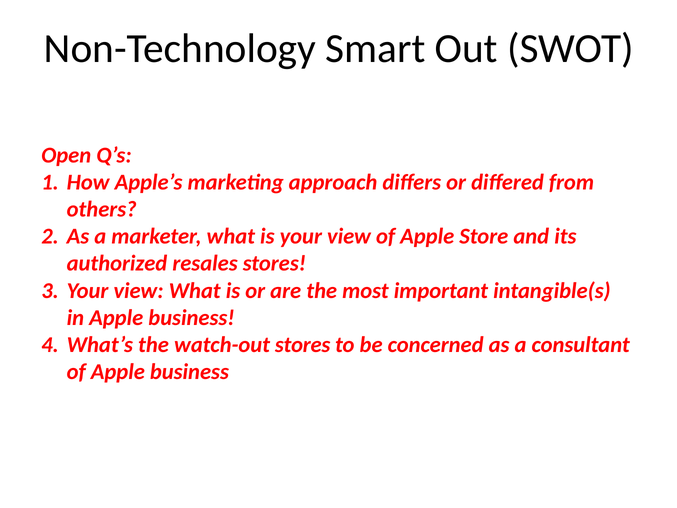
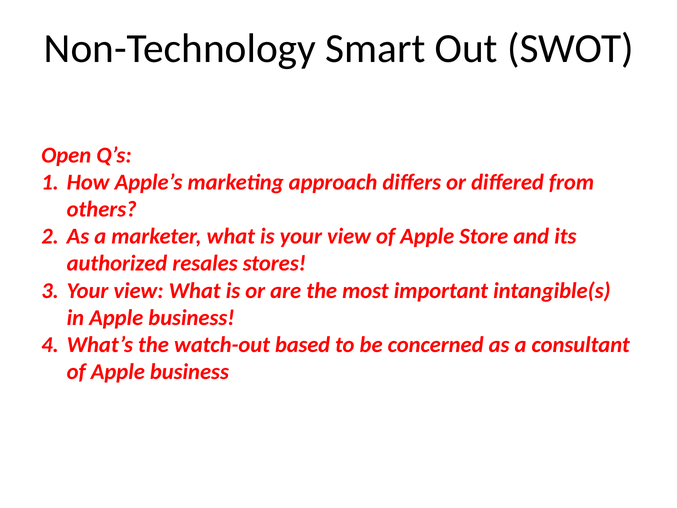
watch-out stores: stores -> based
